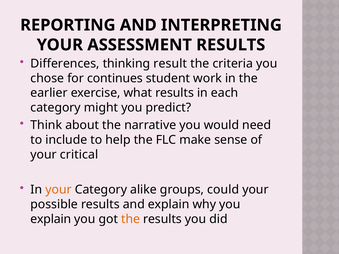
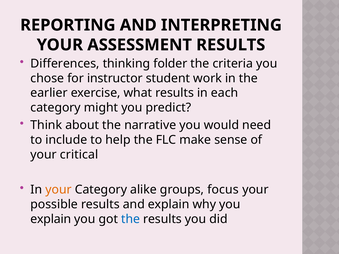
result: result -> folder
continues: continues -> instructor
could: could -> focus
the at (131, 219) colour: orange -> blue
